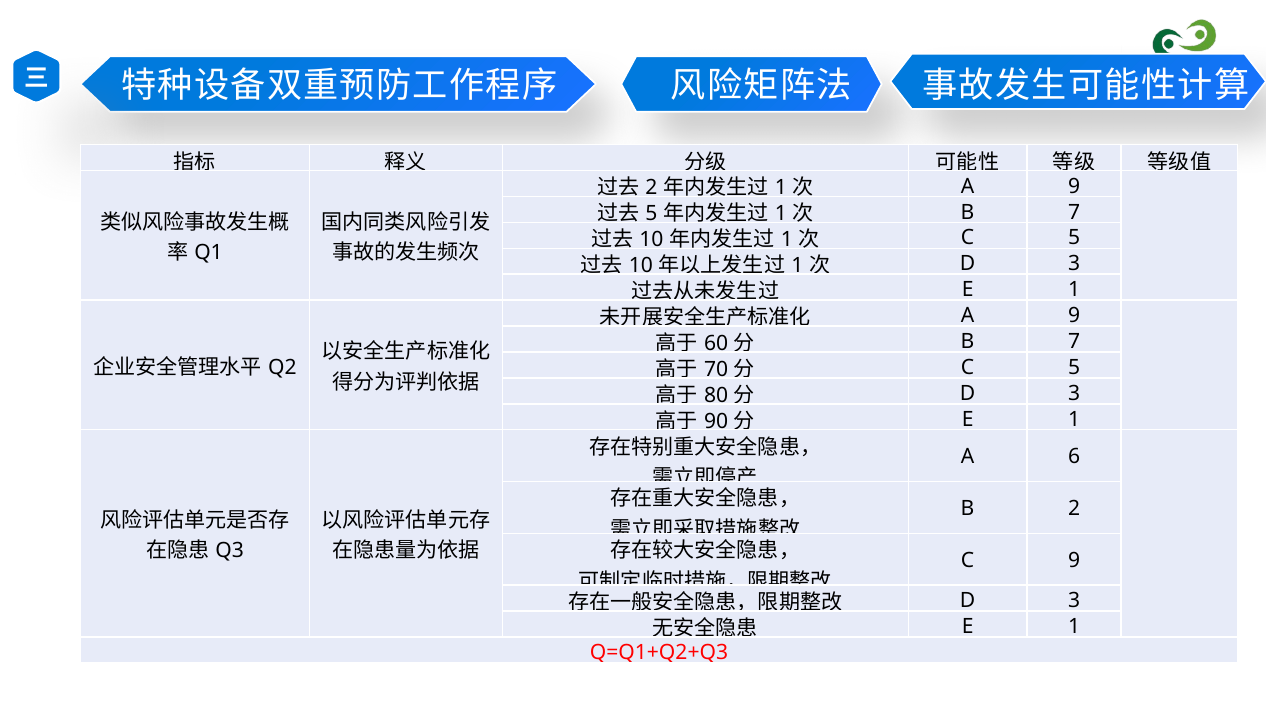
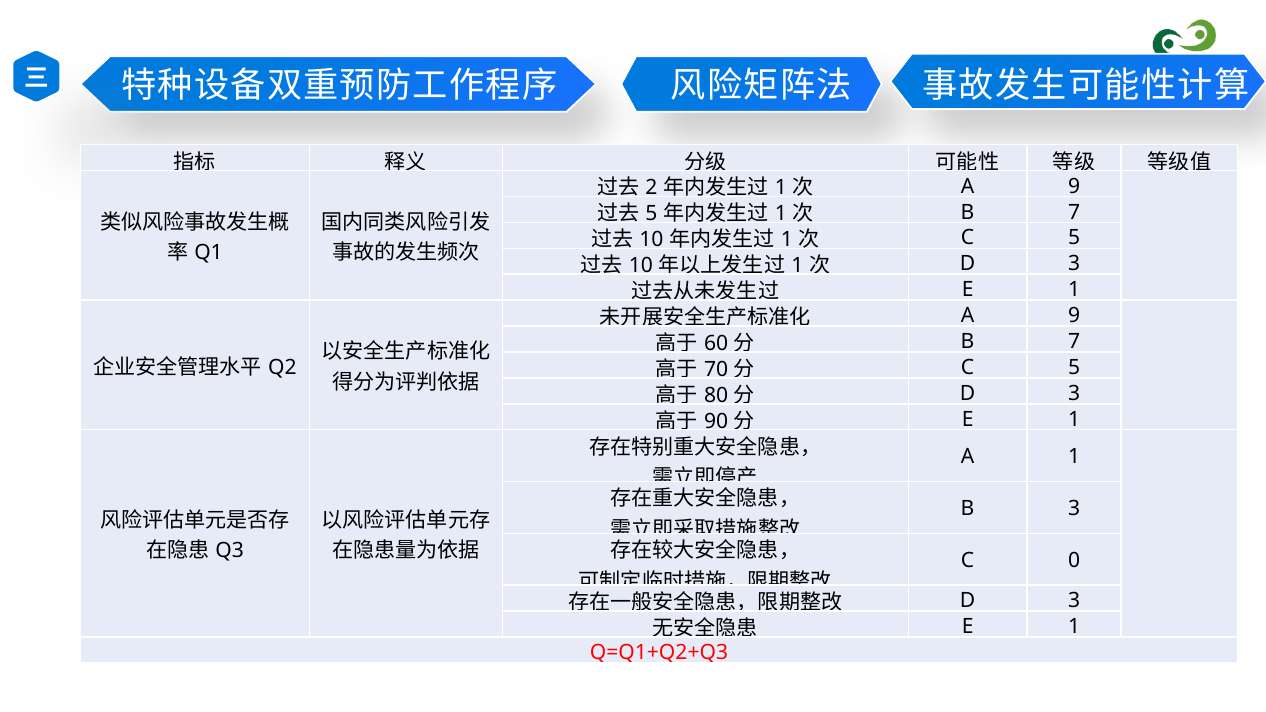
A 6: 6 -> 1
B 2: 2 -> 3
C 9: 9 -> 0
